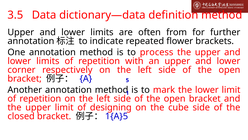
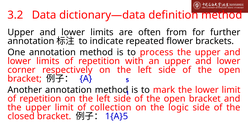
3.5: 3.5 -> 3.2
designing: designing -> collection
cube: cube -> logic
